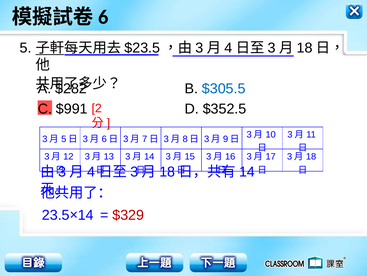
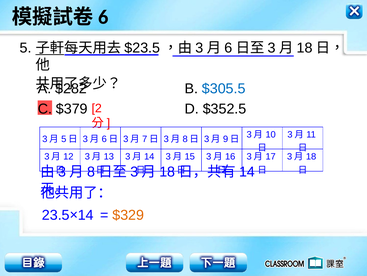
4 at (228, 48): 4 -> 6
$991: $991 -> $379
4 at (91, 171): 4 -> 8
$329 colour: red -> orange
